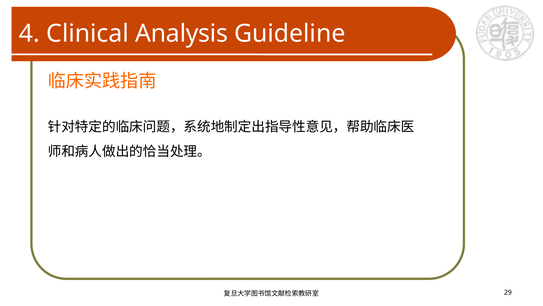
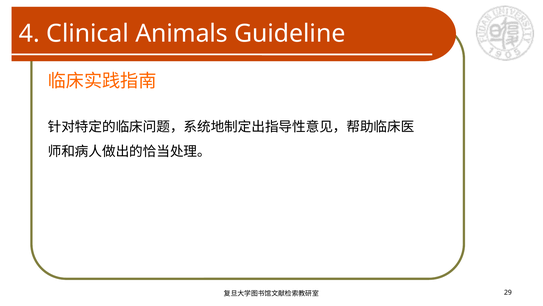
Analysis: Analysis -> Animals
